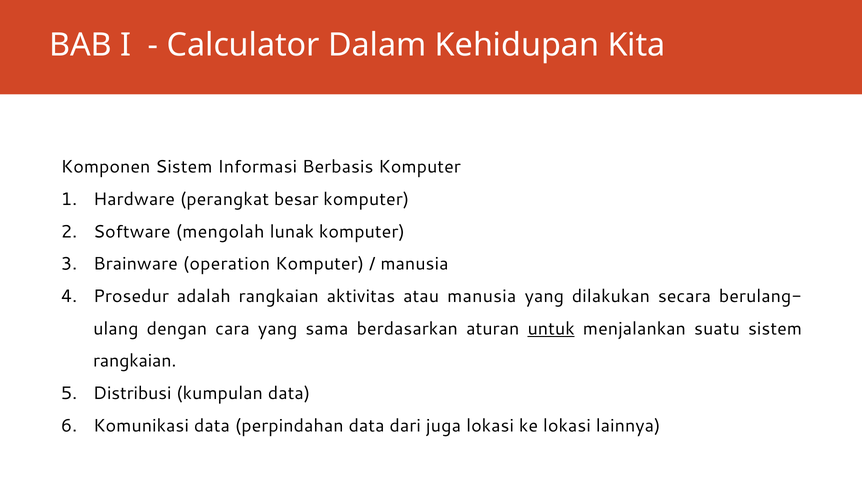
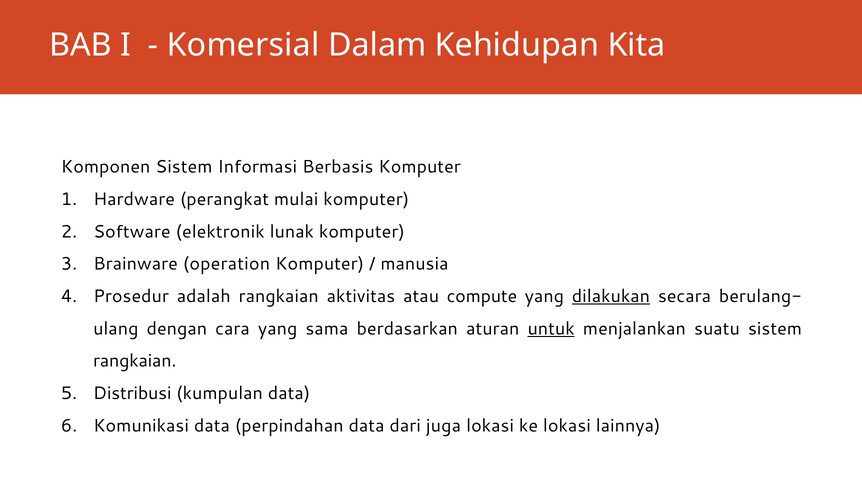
Calculator: Calculator -> Komersial
besar: besar -> mulai
mengolah: mengolah -> elektronik
atau manusia: manusia -> compute
dilakukan underline: none -> present
